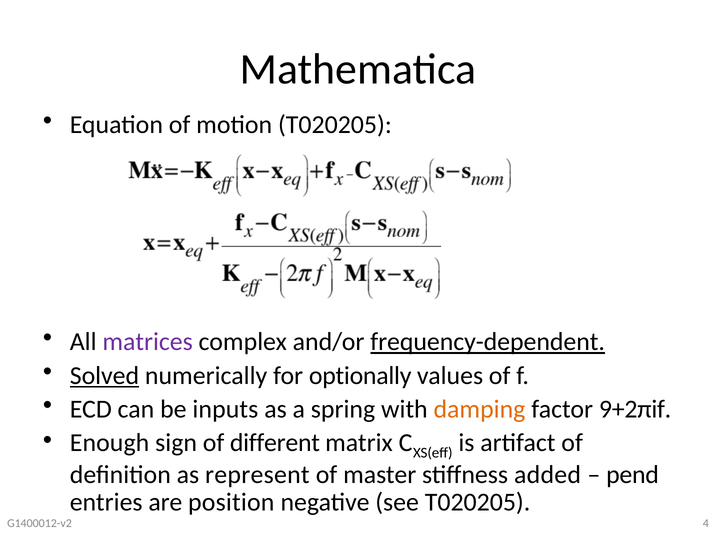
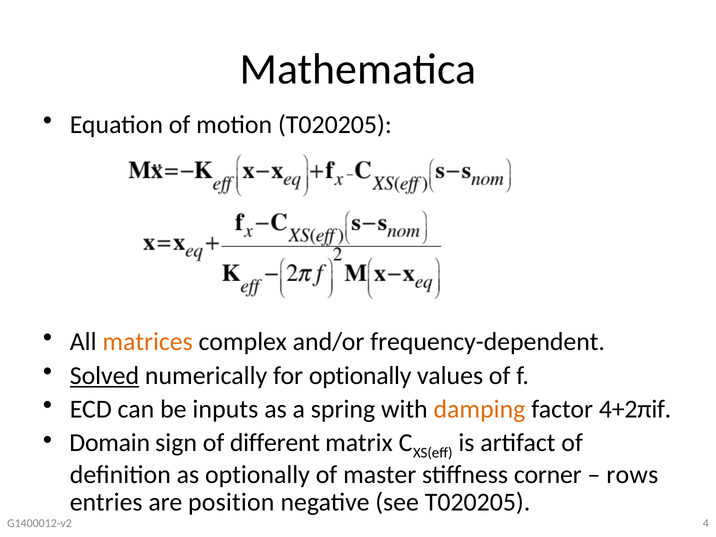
matrices colour: purple -> orange
frequency-dependent underline: present -> none
9+2πif: 9+2πif -> 4+2πif
Enough: Enough -> Domain
as represent: represent -> optionally
added: added -> corner
pend: pend -> rows
